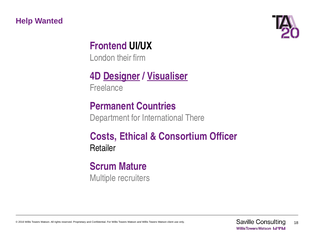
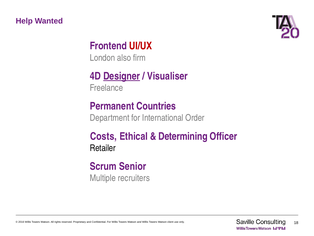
UI/UX colour: black -> red
their: their -> also
Visualiser underline: present -> none
There: There -> Order
Consortium: Consortium -> Determining
Mature: Mature -> Senior
